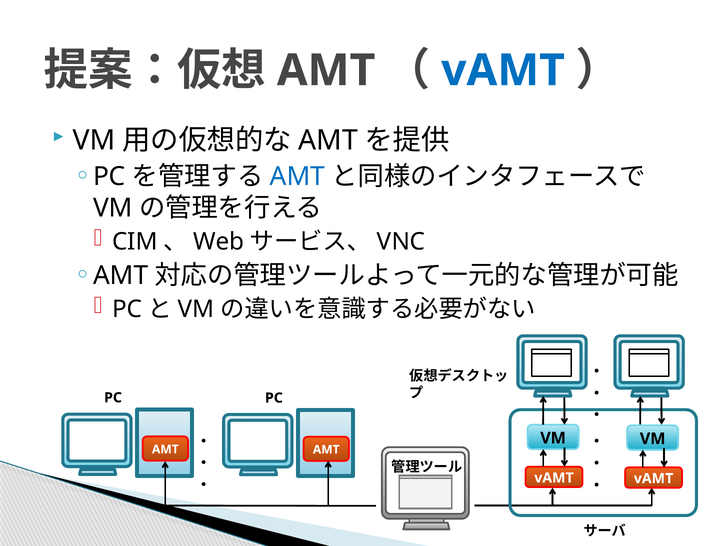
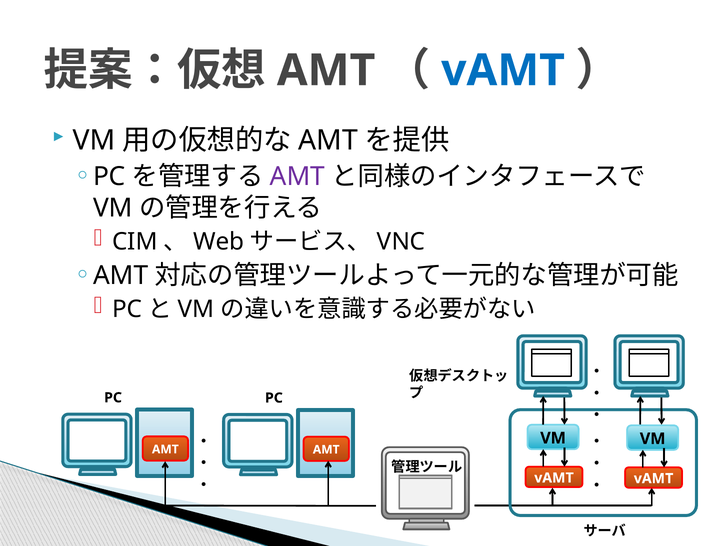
AMT at (297, 176) colour: blue -> purple
